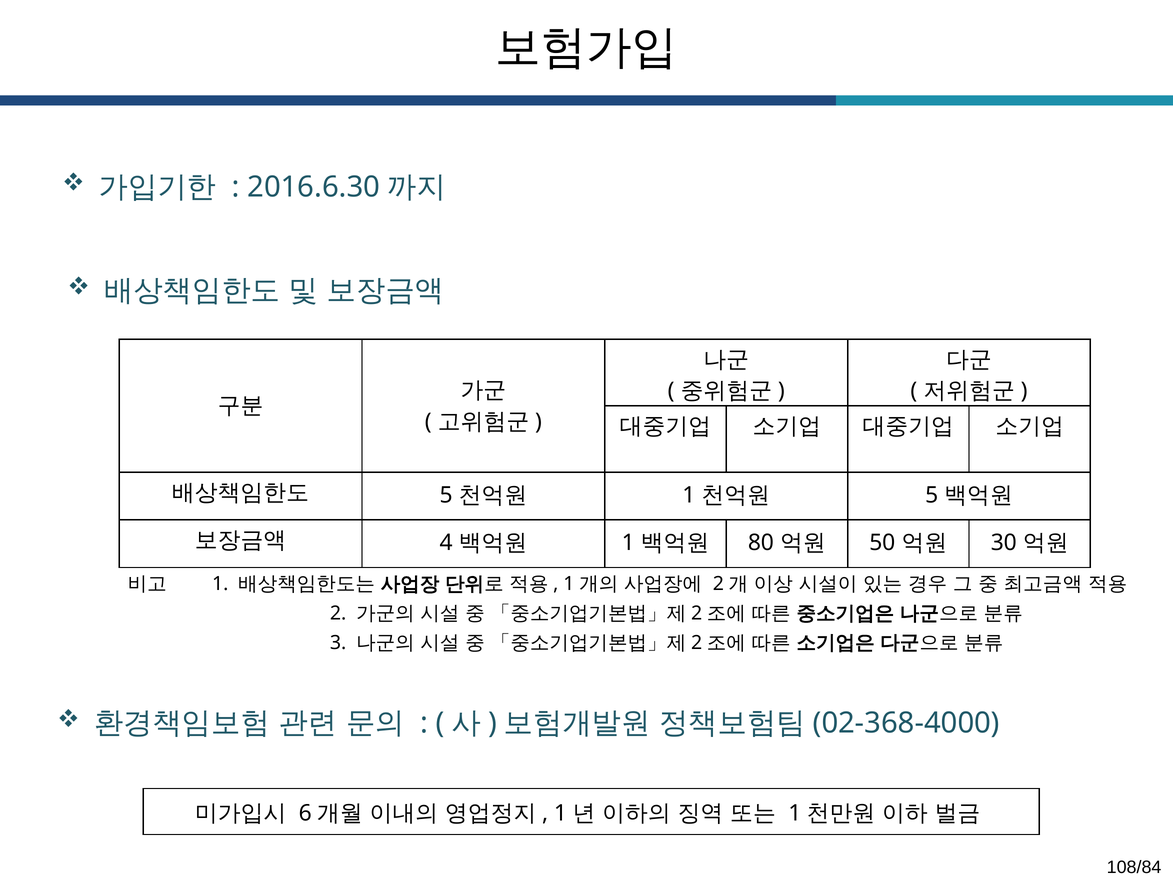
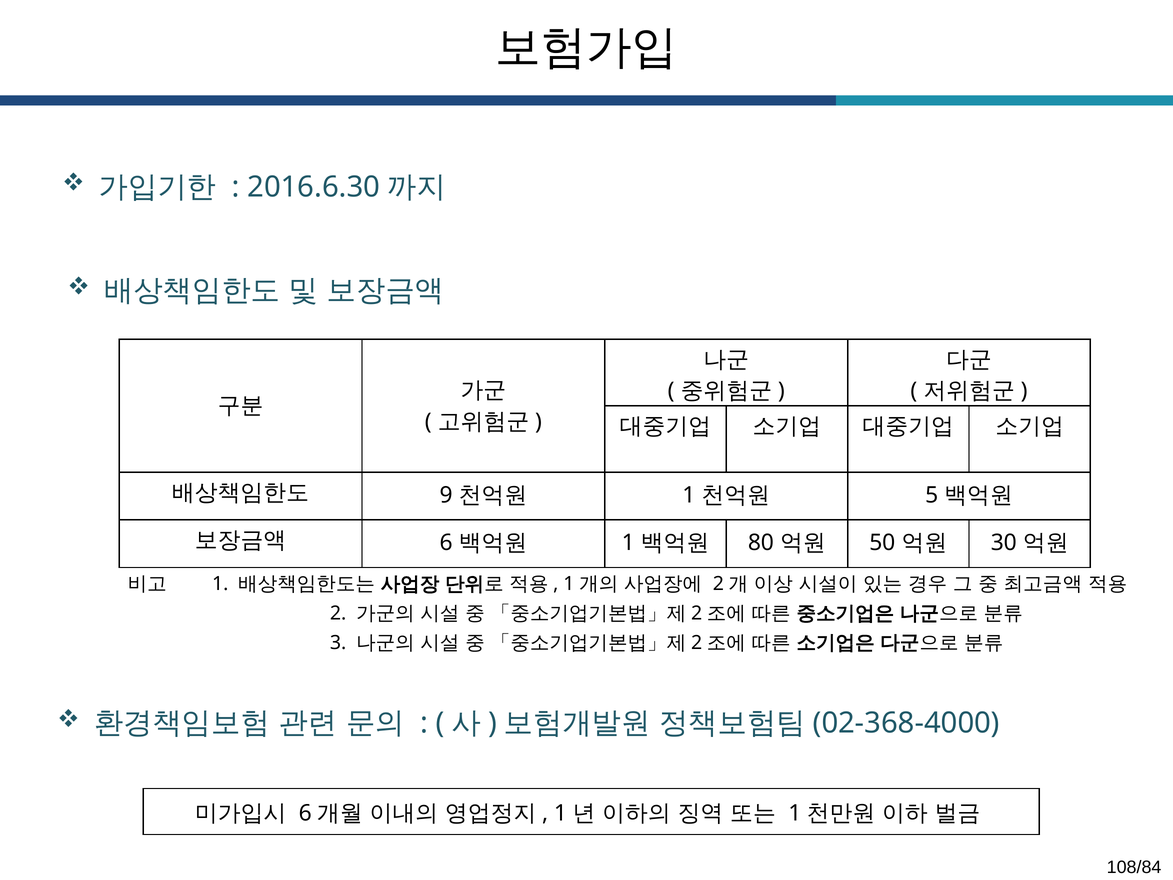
5 at (446, 495): 5 -> 9
4: 4 -> 6
